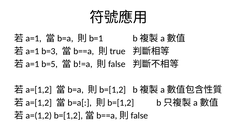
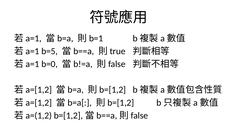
b=3: b=3 -> b=5
b=5: b=5 -> b=0
